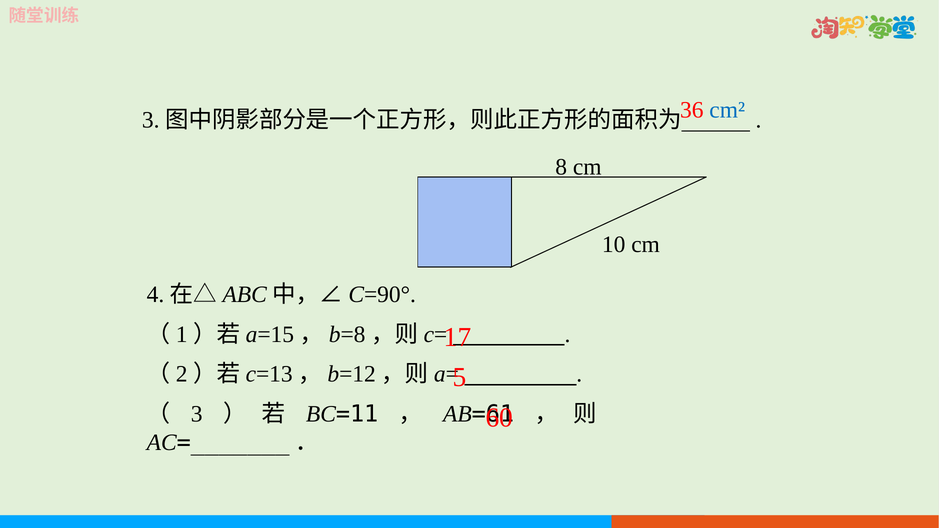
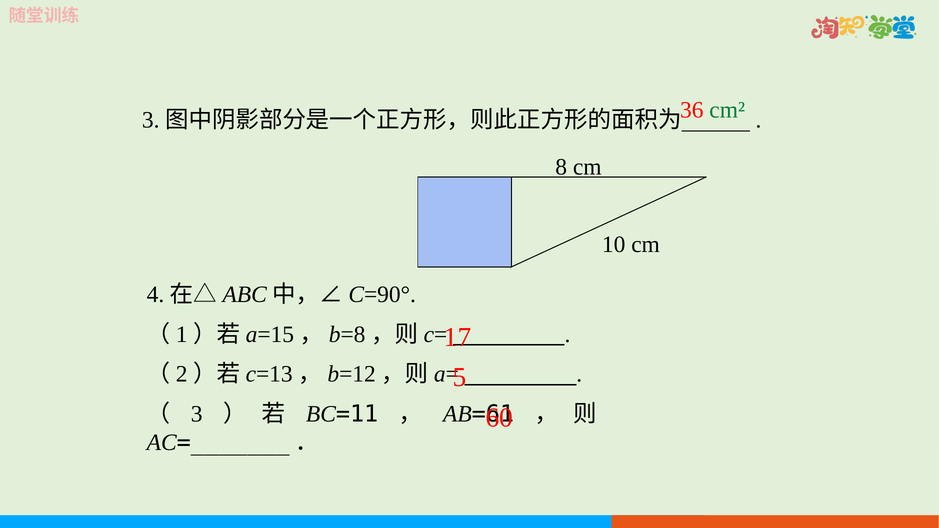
cm² colour: blue -> green
